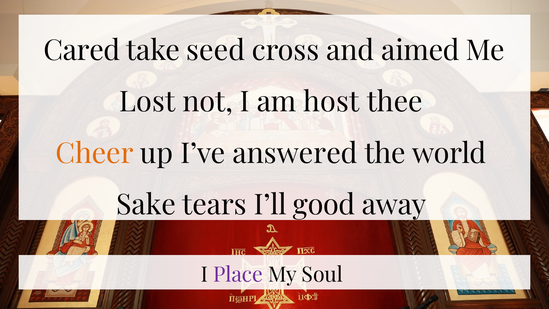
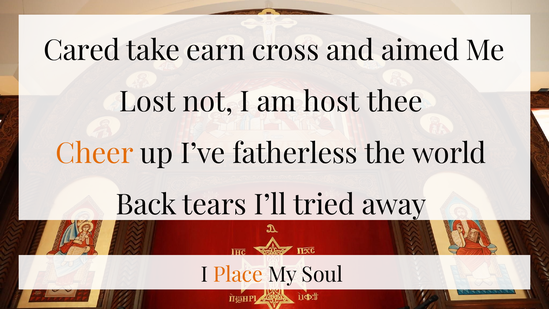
seed: seed -> earn
answered: answered -> fatherless
Sake: Sake -> Back
good: good -> tried
Place colour: purple -> orange
